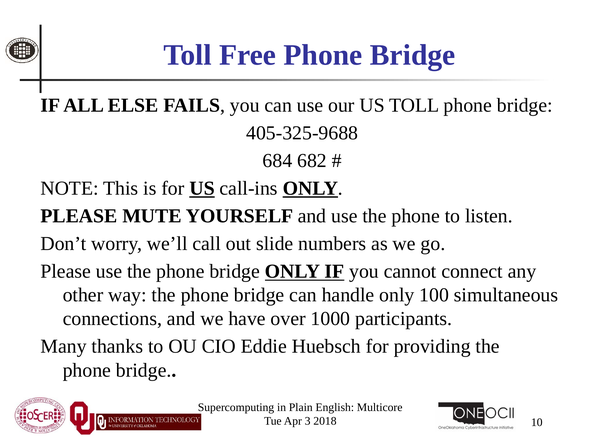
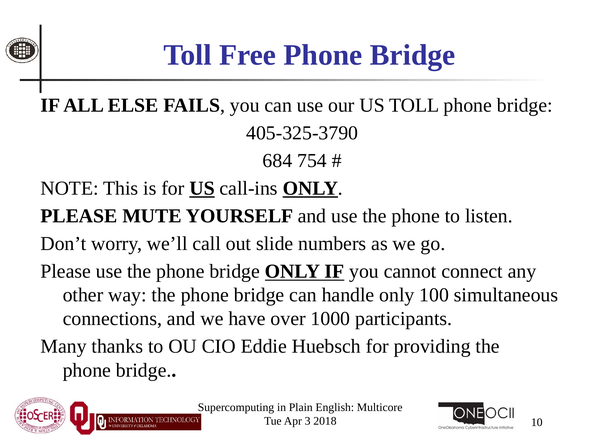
405-325-9688: 405-325-9688 -> 405-325-3790
682: 682 -> 754
